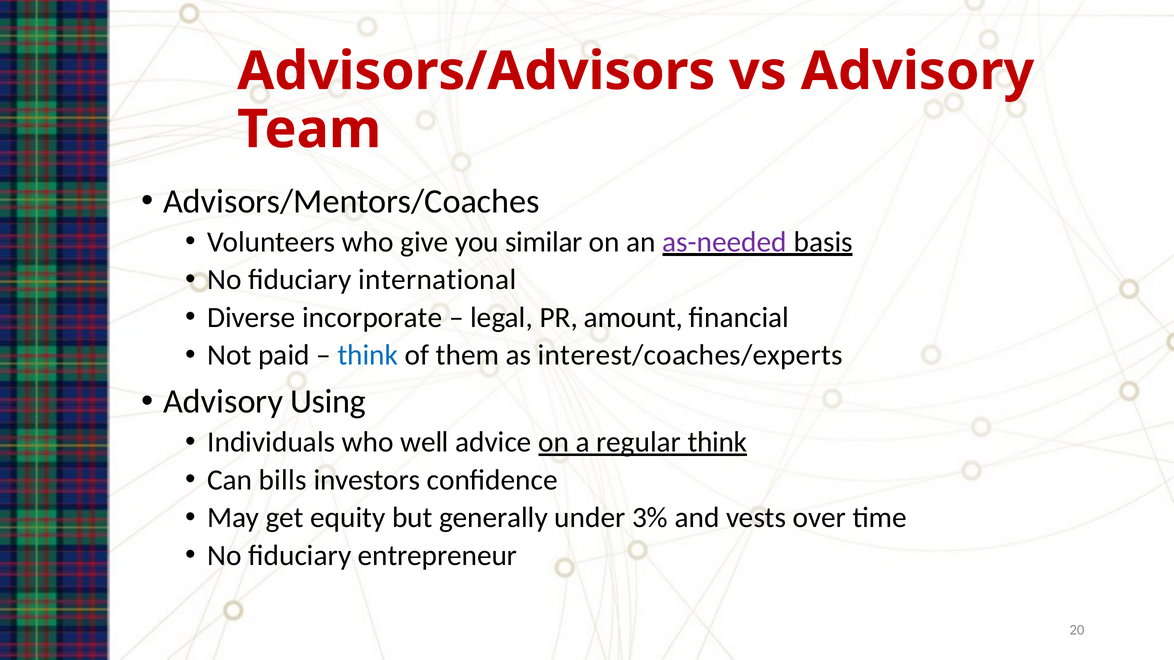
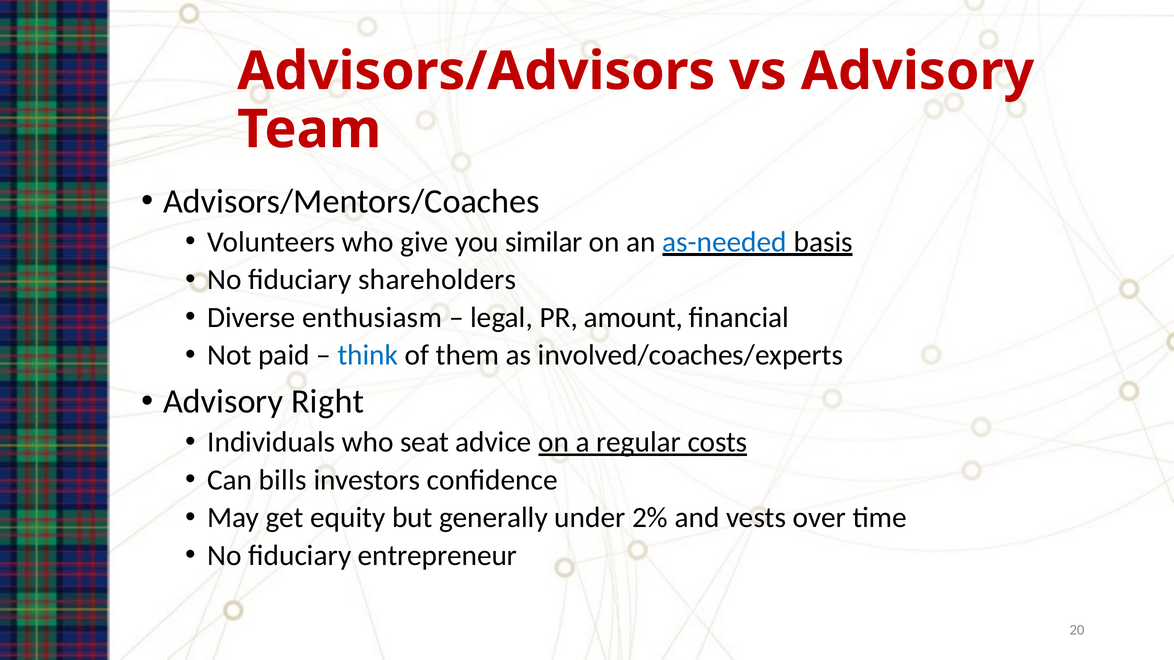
as-needed colour: purple -> blue
international: international -> shareholders
incorporate: incorporate -> enthusiasm
interest/coaches/experts: interest/coaches/experts -> involved/coaches/experts
Using: Using -> Right
well: well -> seat
regular think: think -> costs
3%: 3% -> 2%
